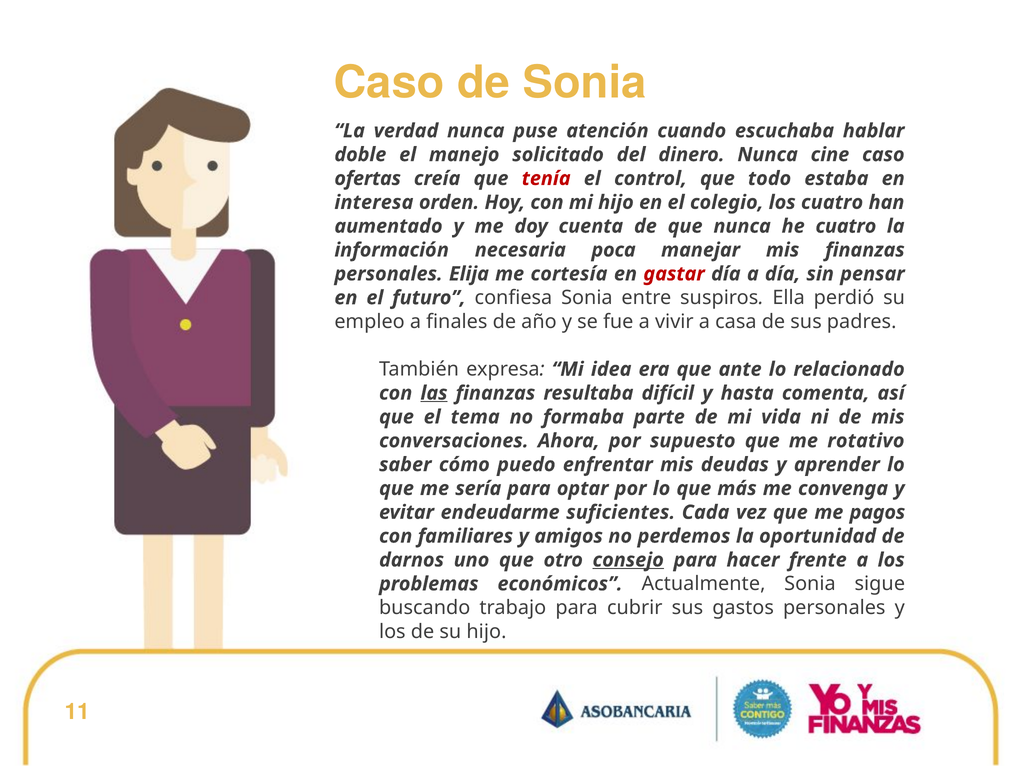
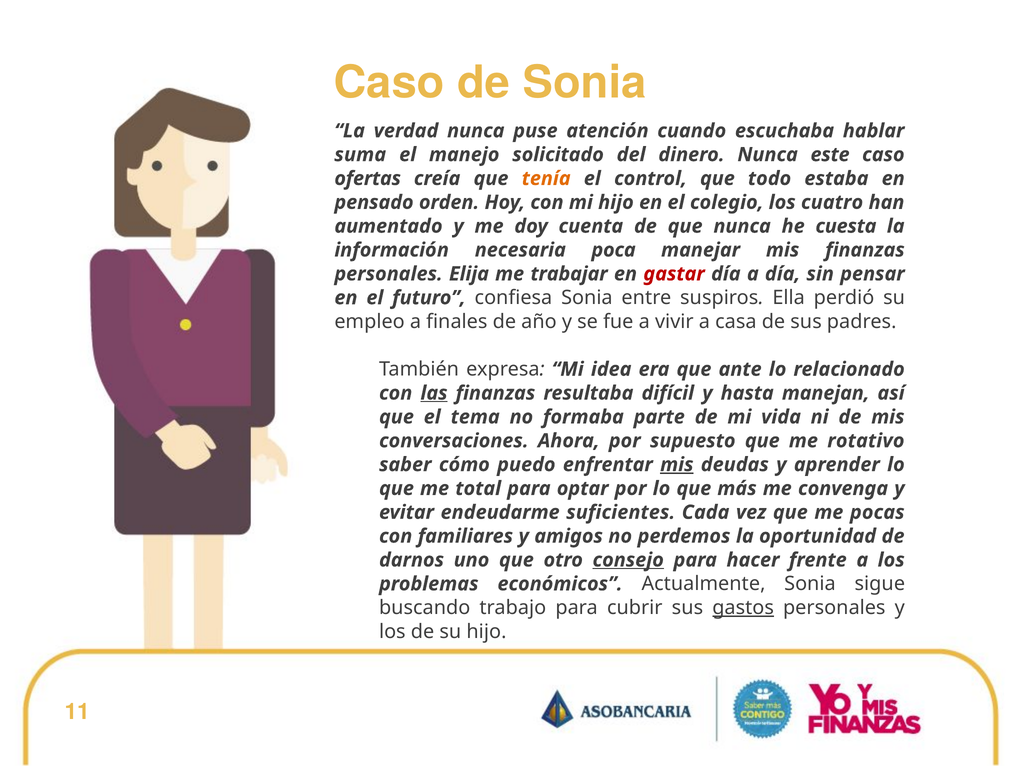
doble: doble -> suma
cine: cine -> este
tenía colour: red -> orange
interesa: interesa -> pensado
he cuatro: cuatro -> cuesta
cortesía: cortesía -> trabajar
comenta: comenta -> manejan
mis at (677, 464) underline: none -> present
sería: sería -> total
pagos: pagos -> pocas
gastos underline: none -> present
